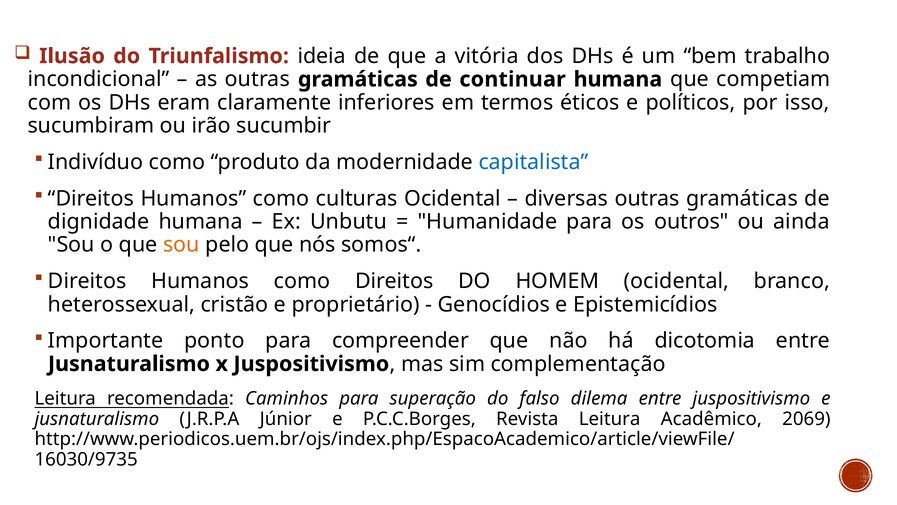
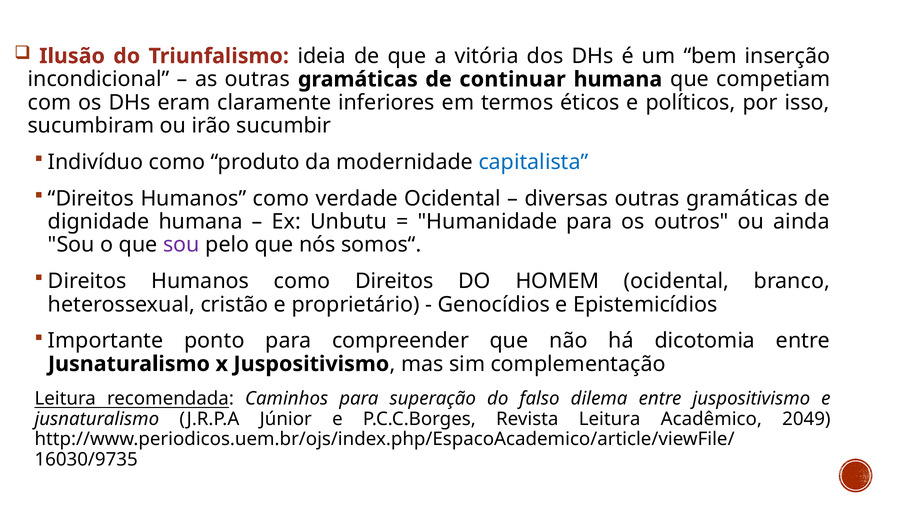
trabalho: trabalho -> inserção
culturas: culturas -> verdade
sou at (181, 245) colour: orange -> purple
2069: 2069 -> 2049
